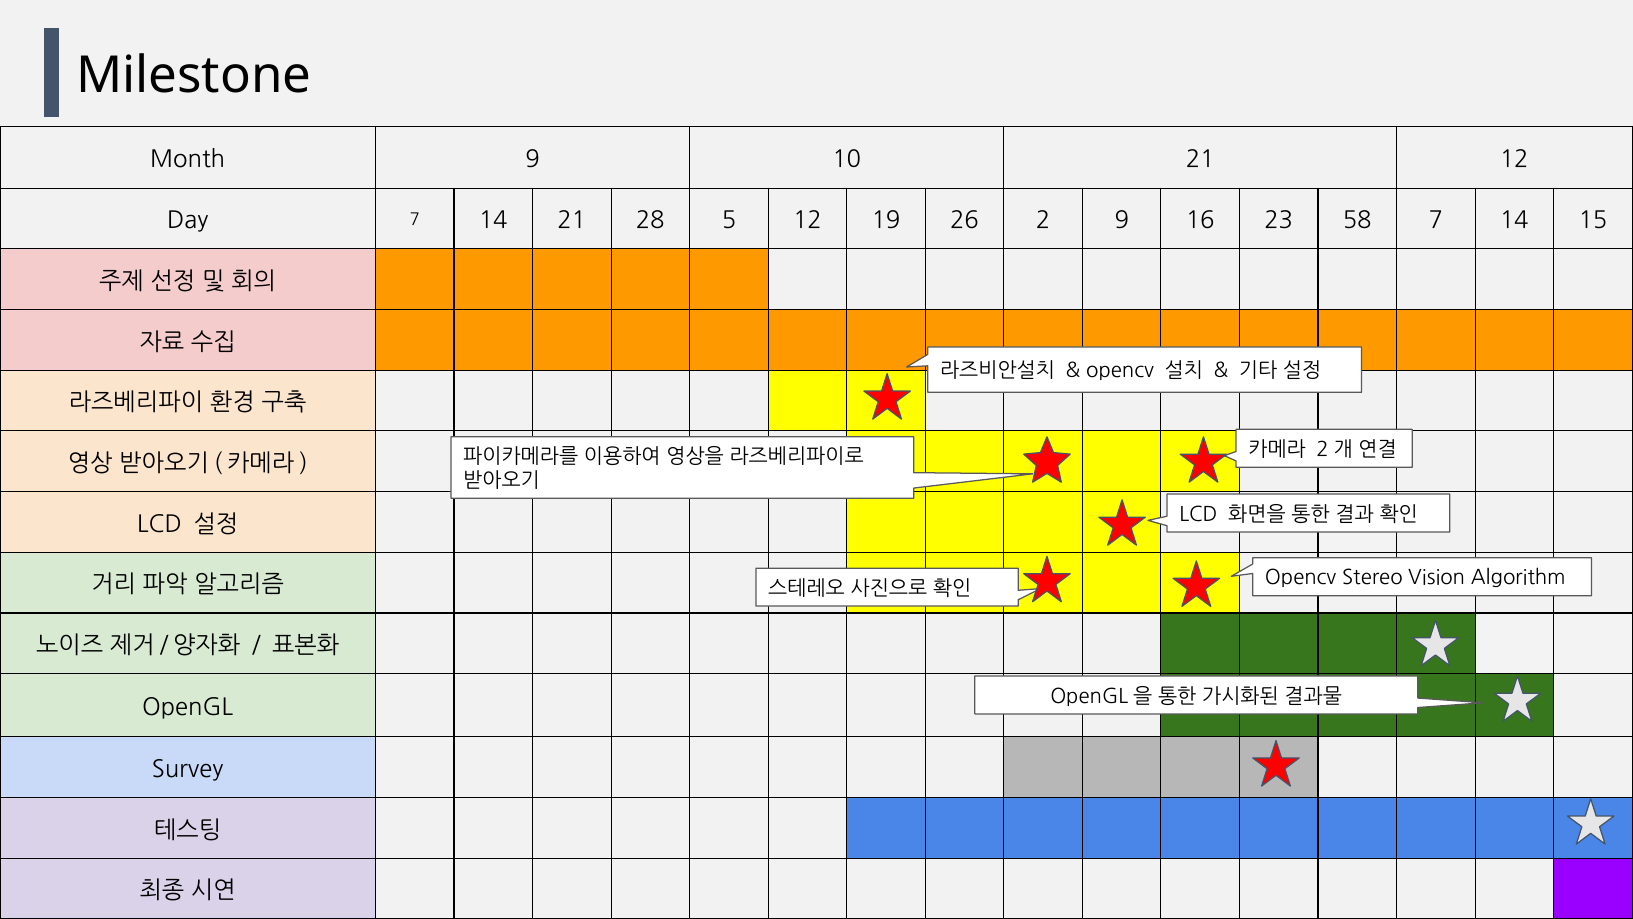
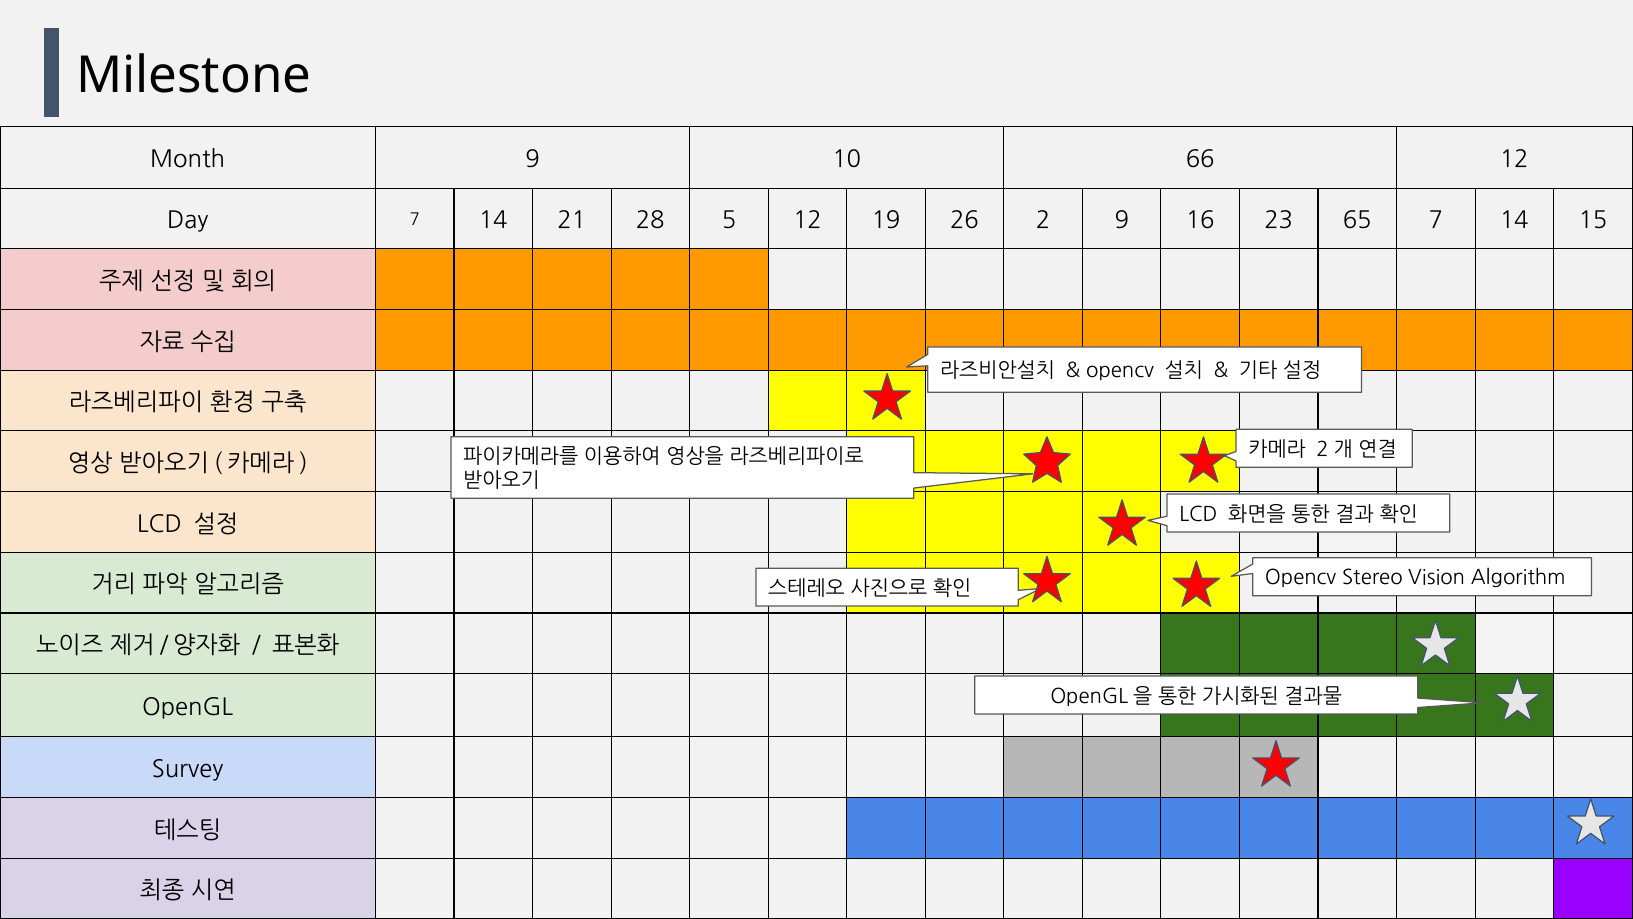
10 21: 21 -> 66
58: 58 -> 65
